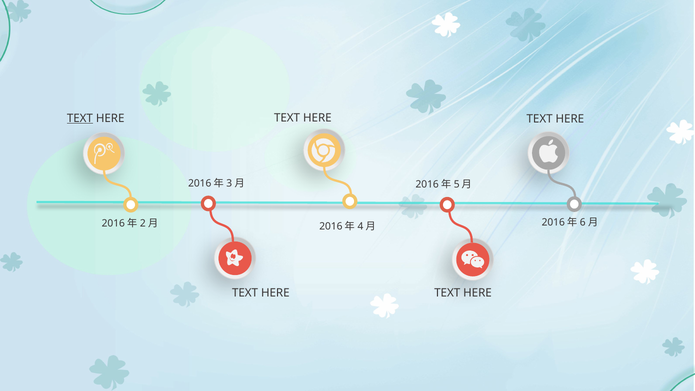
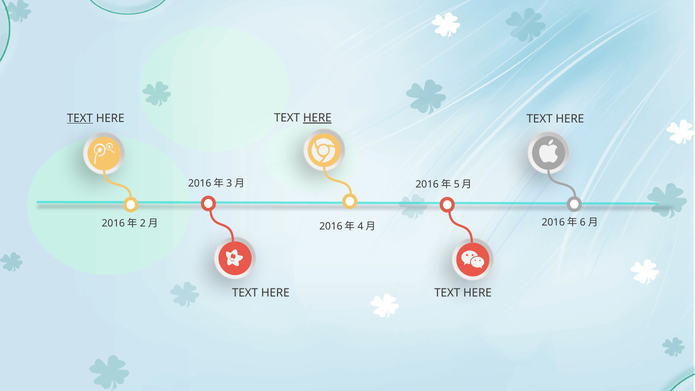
HERE at (317, 118) underline: none -> present
